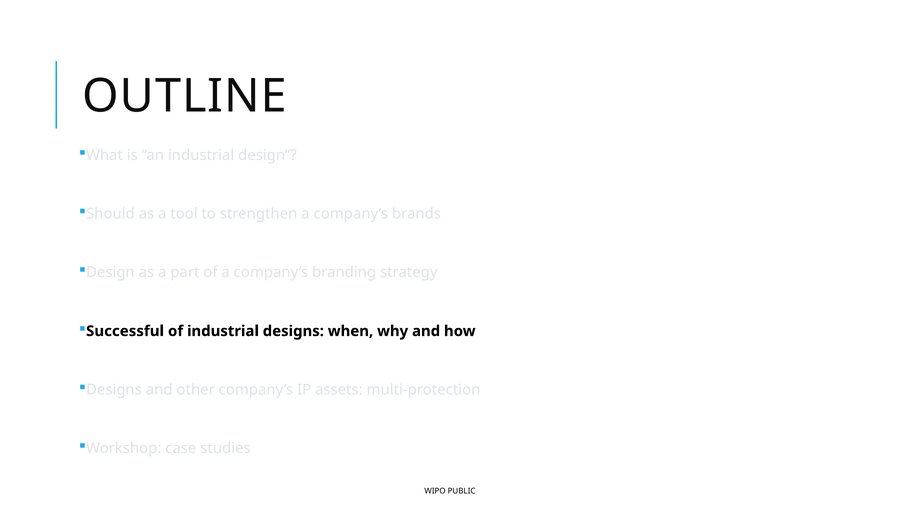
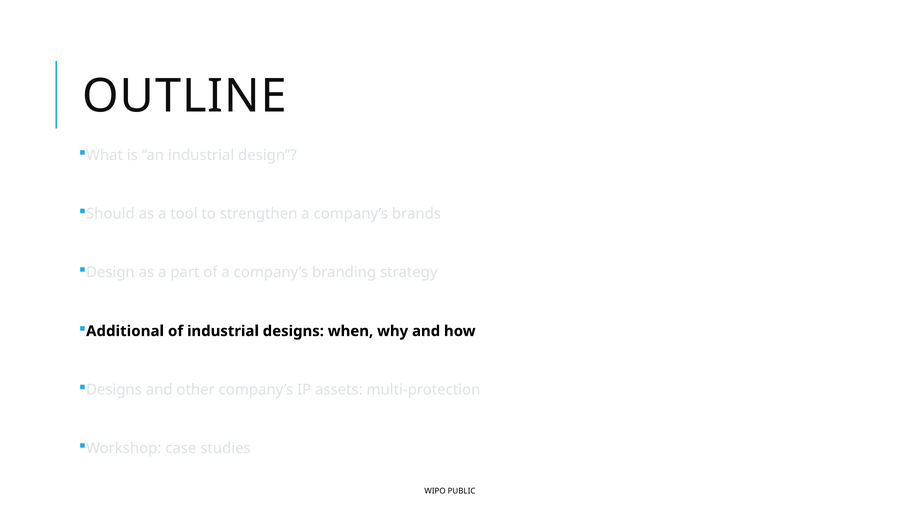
Successful: Successful -> Additional
